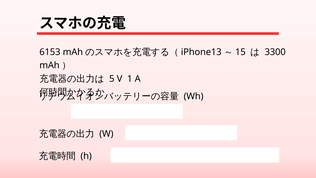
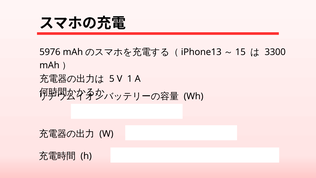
6153: 6153 -> 5976
